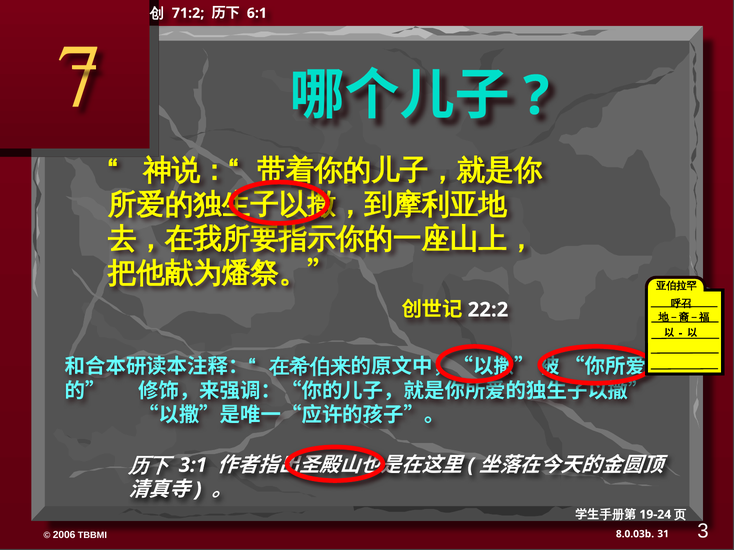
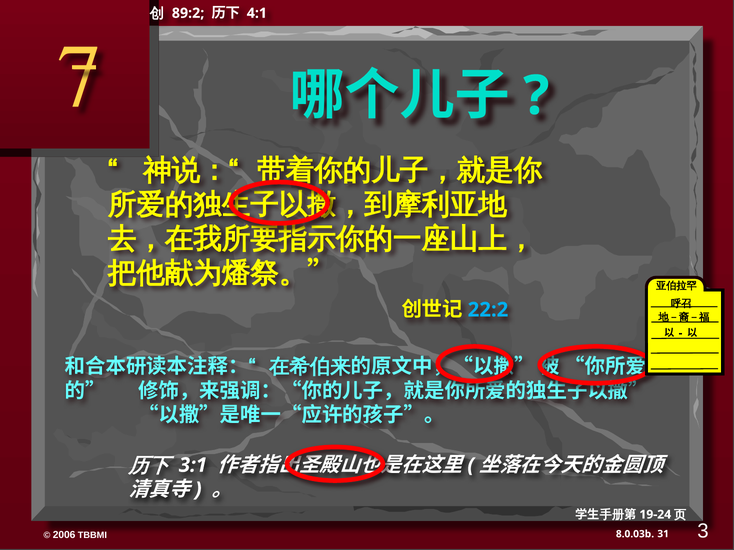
71:2: 71:2 -> 89:2
6:1: 6:1 -> 4:1
22:2 colour: white -> light blue
